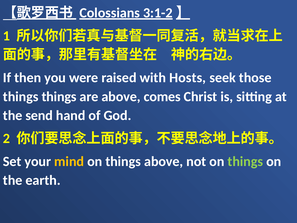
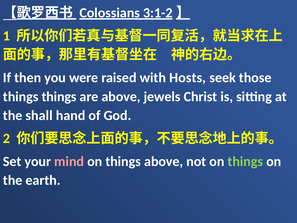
comes: comes -> jewels
send: send -> shall
mind colour: yellow -> pink
